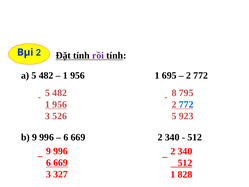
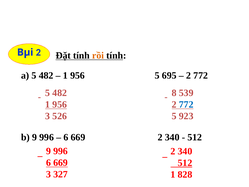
rồi colour: purple -> orange
956 1: 1 -> 5
795: 795 -> 539
